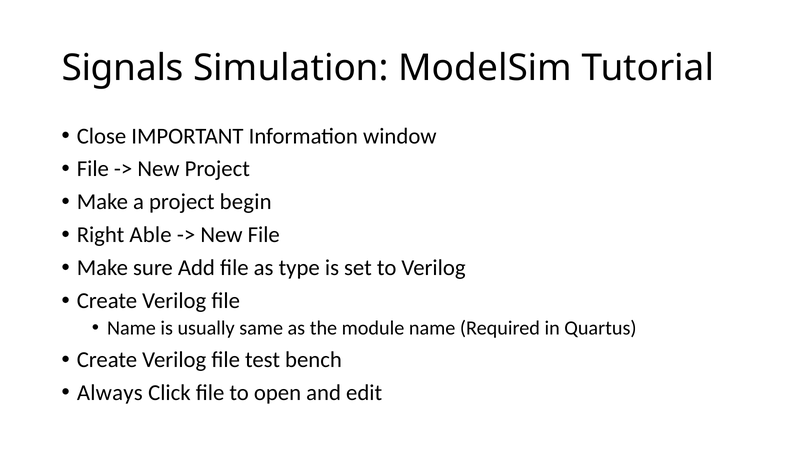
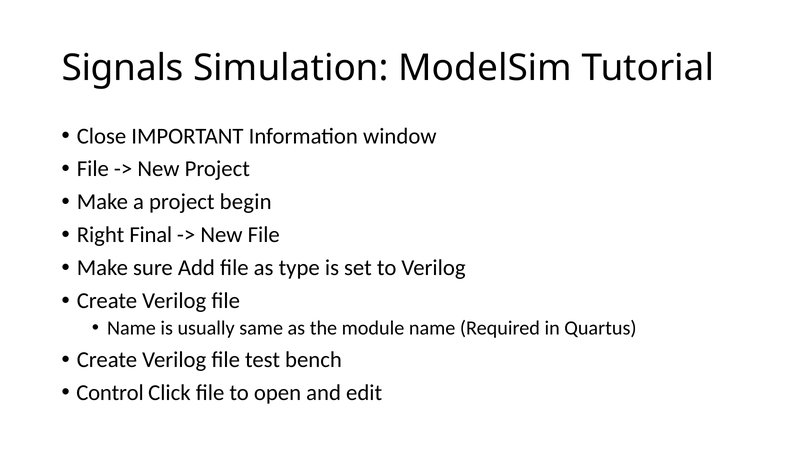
Able: Able -> Final
Always: Always -> Control
